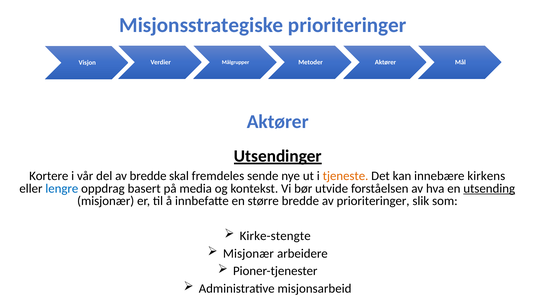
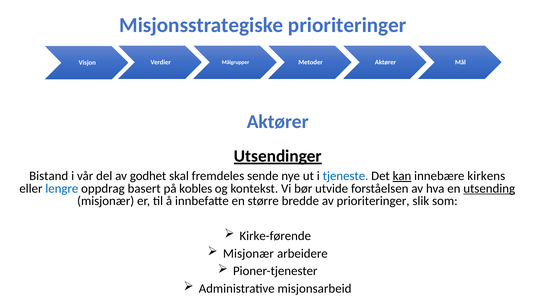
Kortere: Kortere -> Bistand
av bredde: bredde -> godhet
tjeneste colour: orange -> blue
kan underline: none -> present
media: media -> kobles
Kirke-stengte: Kirke-stengte -> Kirke-førende
